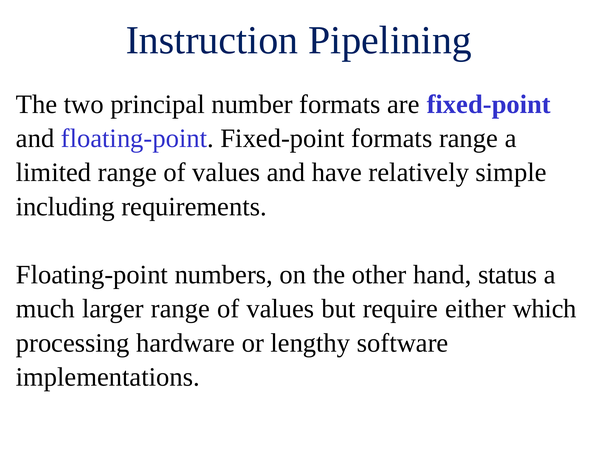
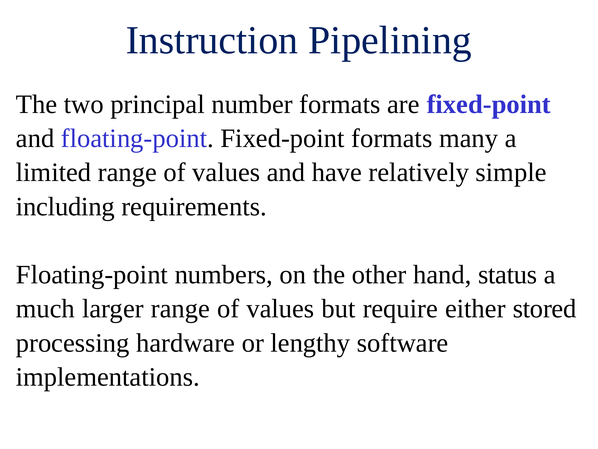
formats range: range -> many
which: which -> stored
